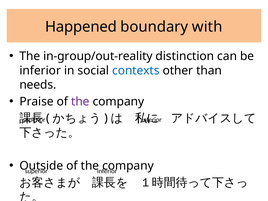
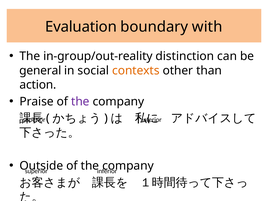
Happened: Happened -> Evaluation
inferior at (40, 71): inferior -> general
contexts colour: blue -> orange
needs: needs -> action
